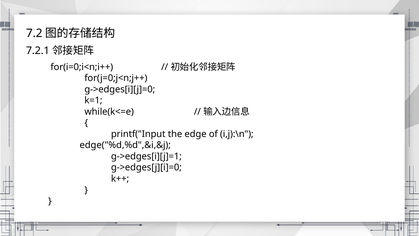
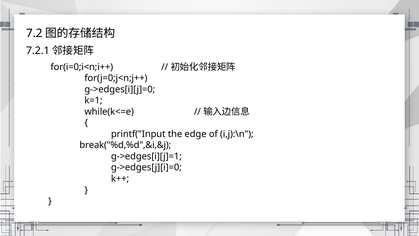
edge("%d,%d",&i,&j: edge("%d,%d",&i,&j -> break("%d,%d",&i,&j
